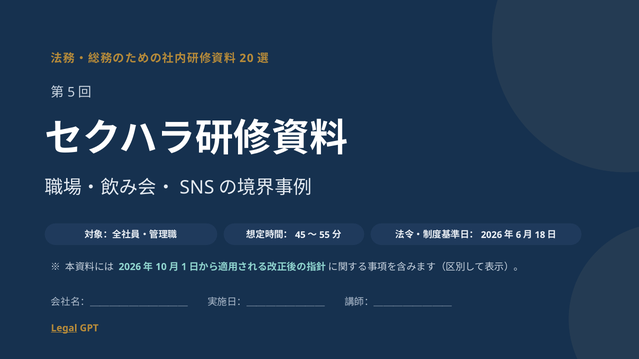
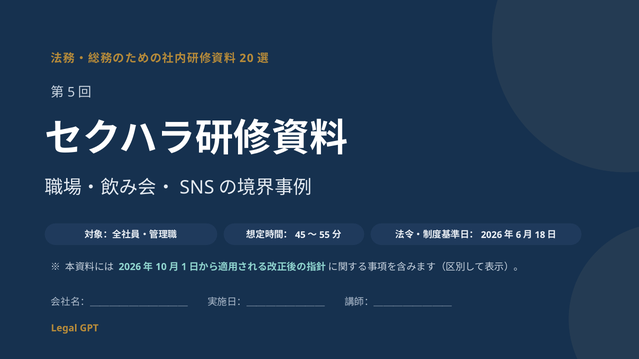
Legal underline: present -> none
